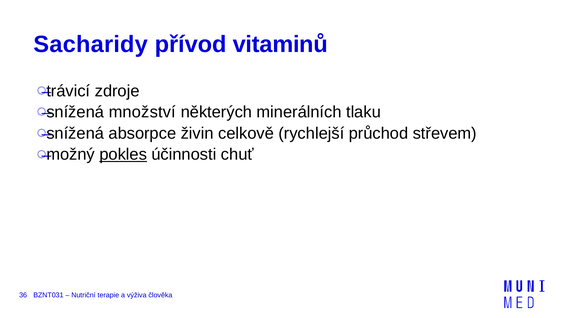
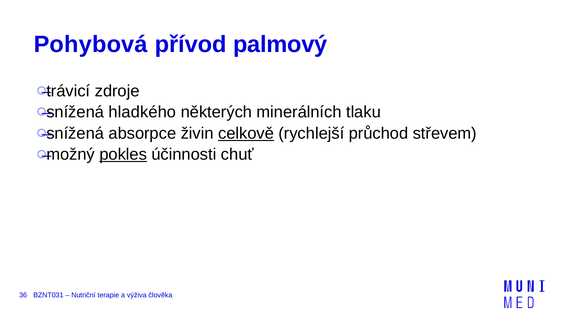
Sacharidy: Sacharidy -> Pohybová
vitaminů: vitaminů -> palmový
množství: množství -> hladkého
celkově underline: none -> present
